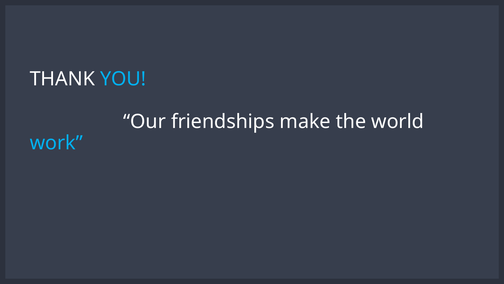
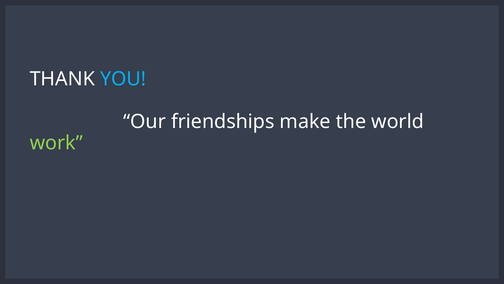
work colour: light blue -> light green
